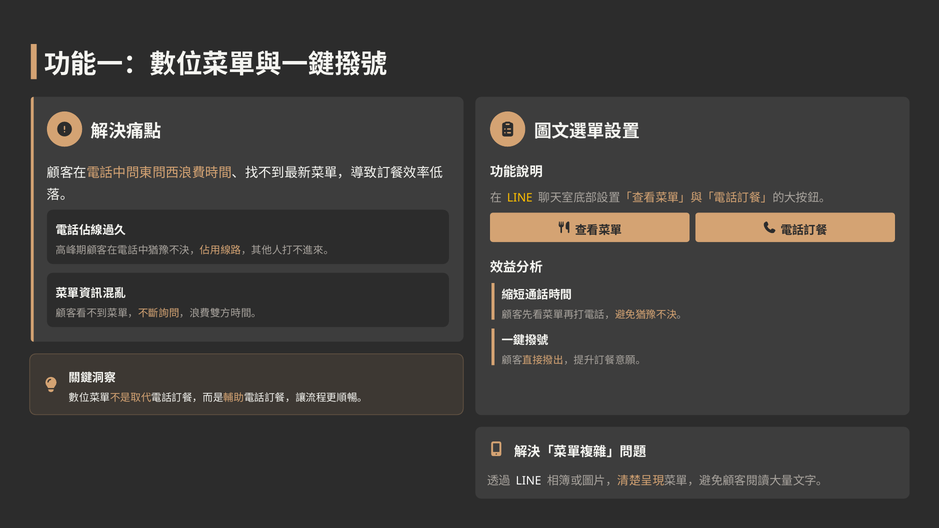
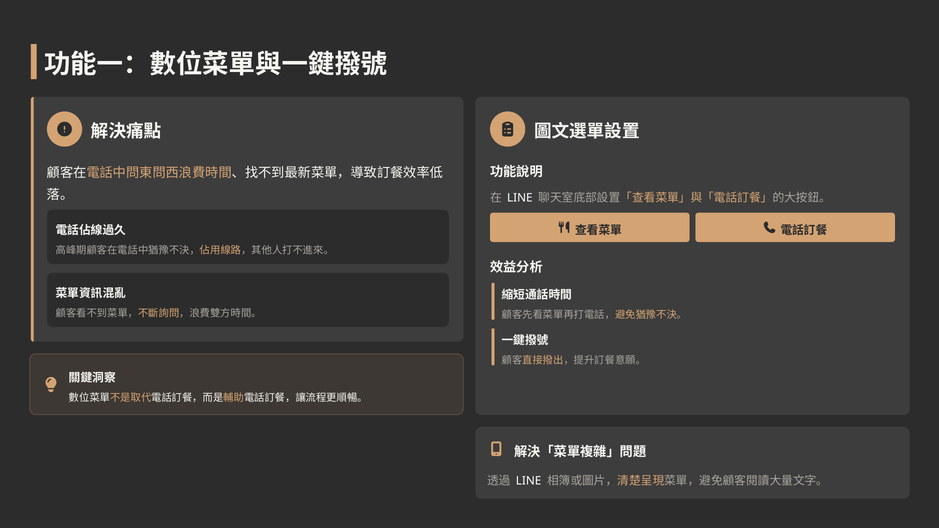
LINE at (520, 198) colour: yellow -> white
